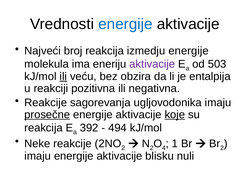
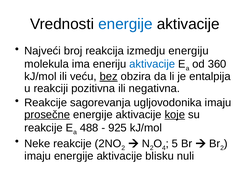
izmedju energije: energije -> energiju
aktivacije at (152, 64) colour: purple -> blue
503: 503 -> 360
ili at (63, 77) underline: present -> none
bez underline: none -> present
reakcija at (44, 128): reakcija -> reakcije
392: 392 -> 488
494: 494 -> 925
1: 1 -> 5
